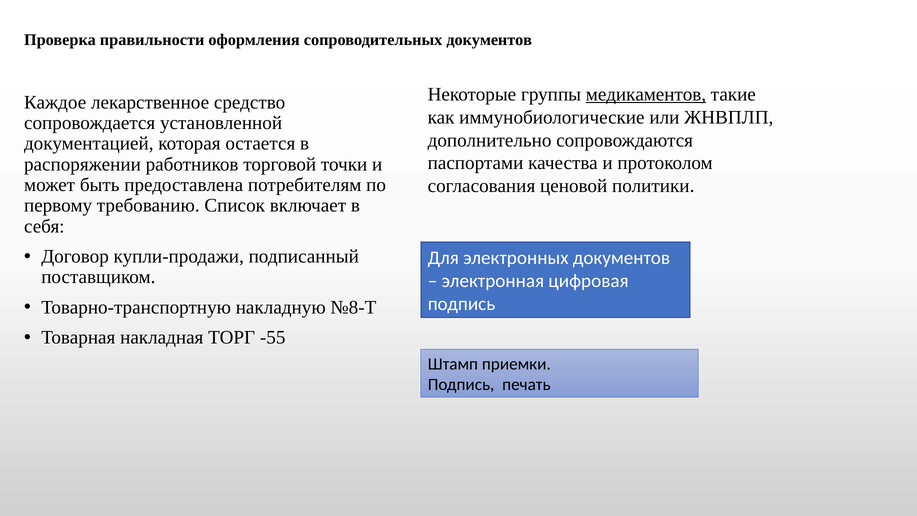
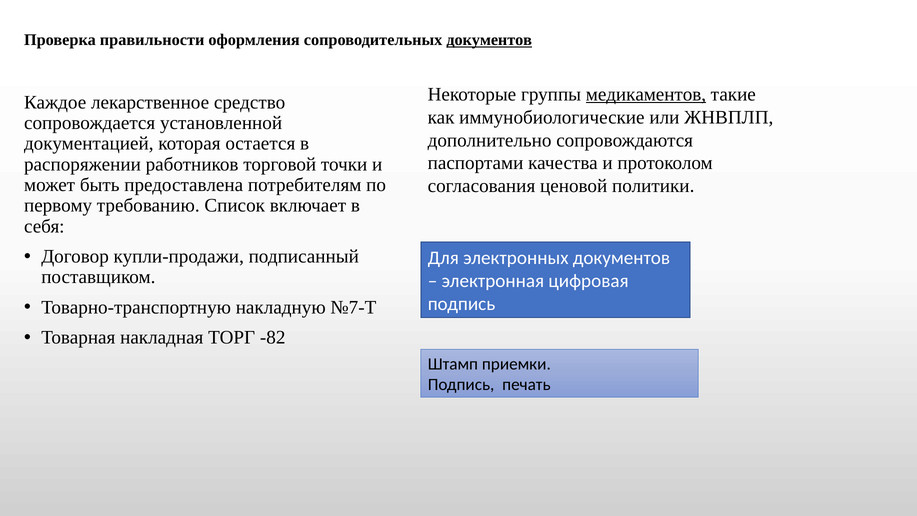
документов at (489, 40) underline: none -> present
№8-Т: №8-Т -> №7-Т
-55: -55 -> -82
